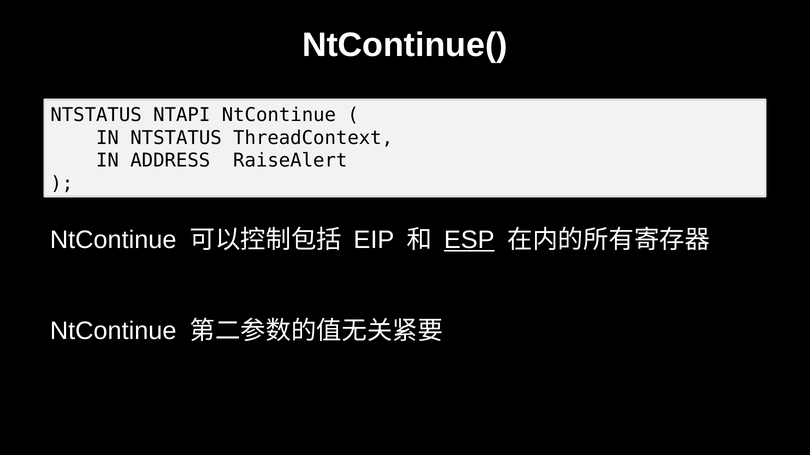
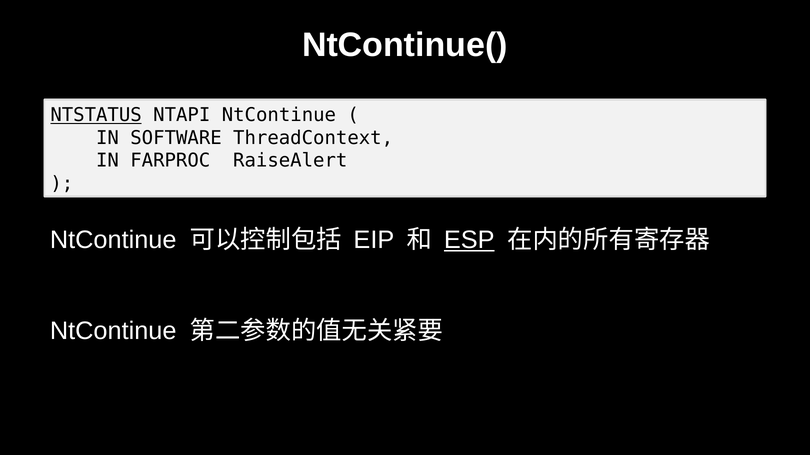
NTSTATUS at (96, 115) underline: none -> present
IN NTSTATUS: NTSTATUS -> SOFTWARE
ADDRESS: ADDRESS -> FARPROC
